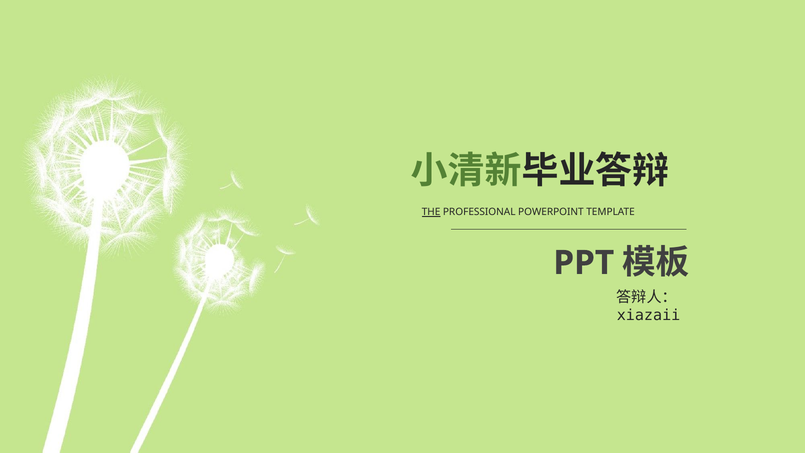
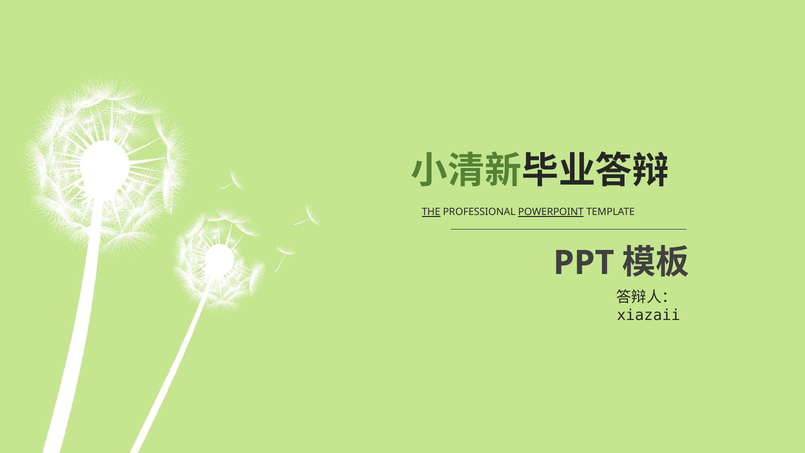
POWERPOINT underline: none -> present
